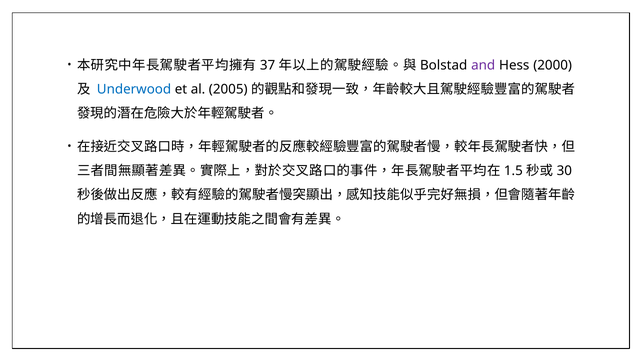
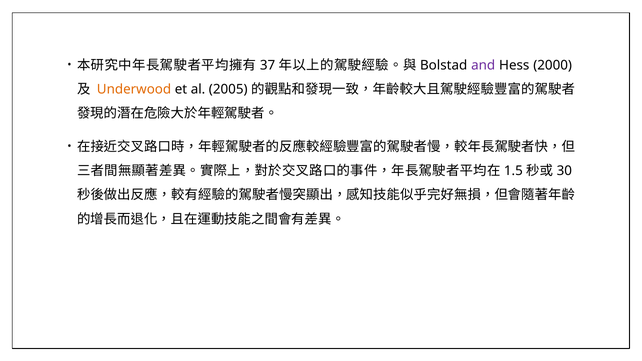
Underwood colour: blue -> orange
